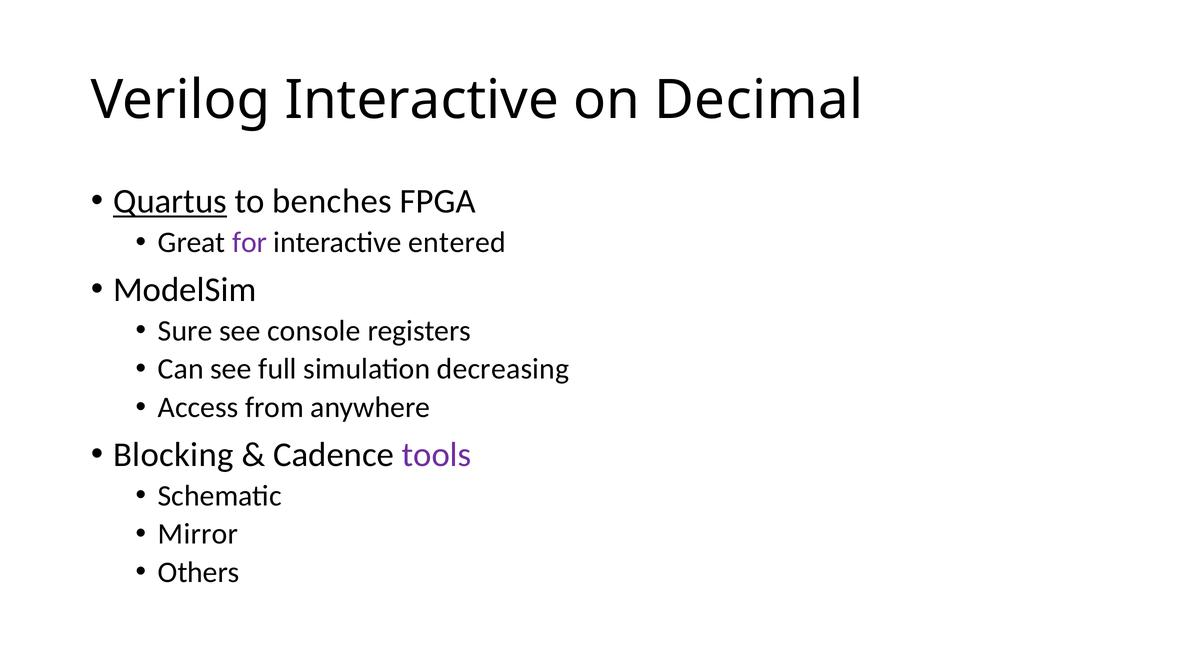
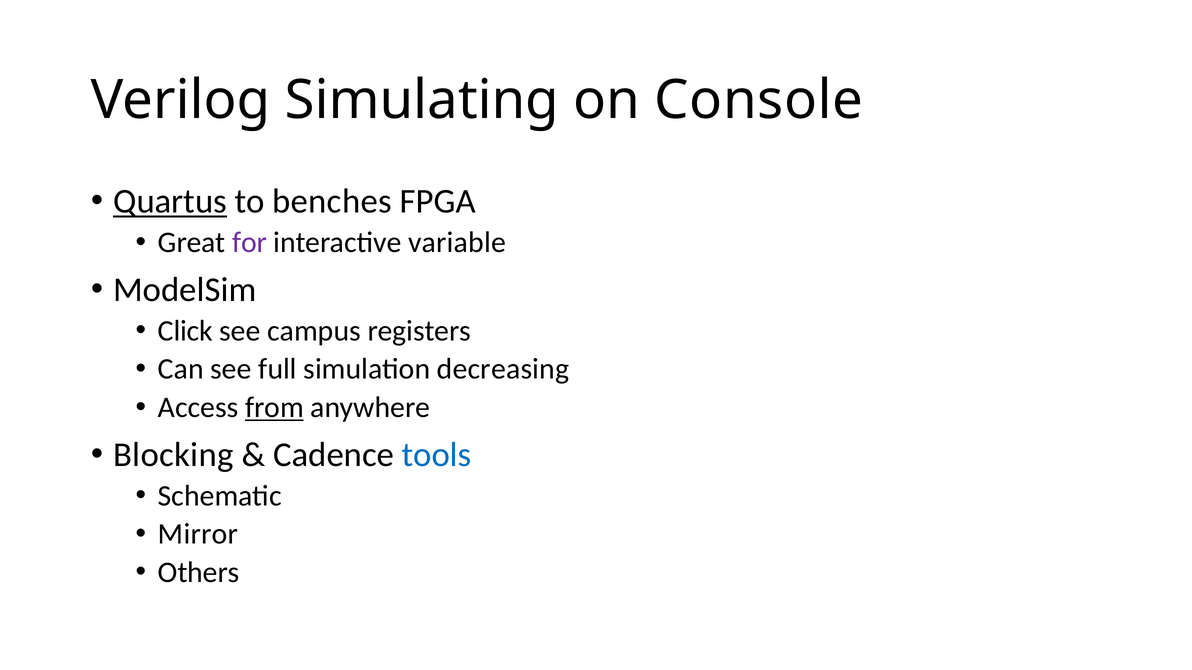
Verilog Interactive: Interactive -> Simulating
Decimal: Decimal -> Console
entered: entered -> variable
Sure: Sure -> Click
console: console -> campus
from underline: none -> present
tools colour: purple -> blue
